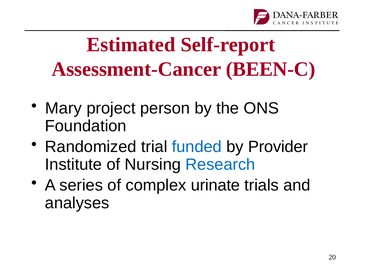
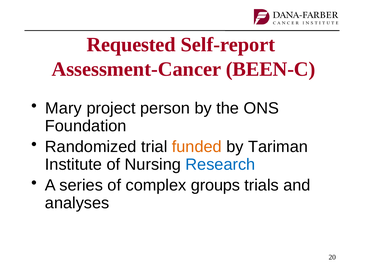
Estimated: Estimated -> Requested
funded colour: blue -> orange
Provider: Provider -> Tariman
urinate: urinate -> groups
